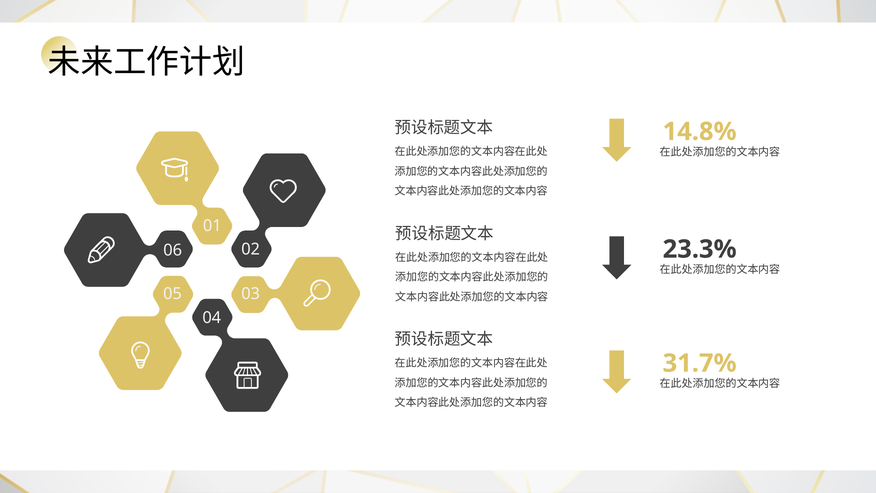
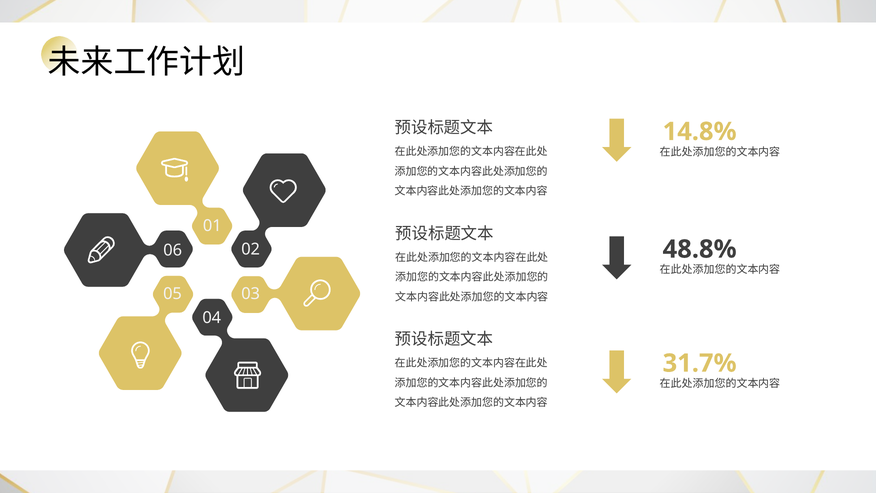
23.3%: 23.3% -> 48.8%
